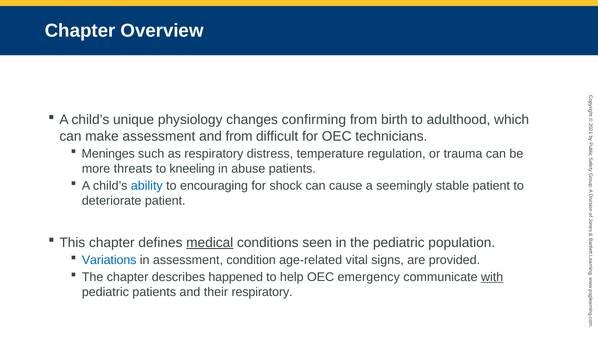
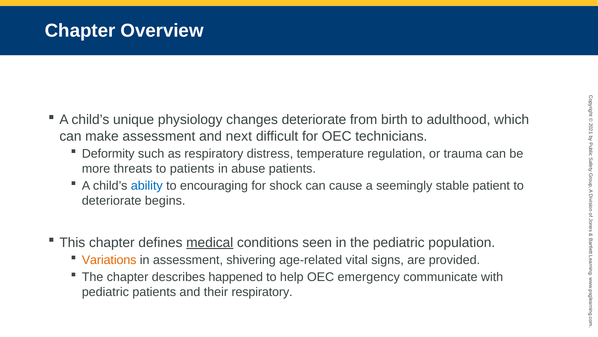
changes confirming: confirming -> deteriorate
and from: from -> next
Meninges: Meninges -> Deformity
to kneeling: kneeling -> patients
deteriorate patient: patient -> begins
Variations colour: blue -> orange
condition: condition -> shivering
with underline: present -> none
